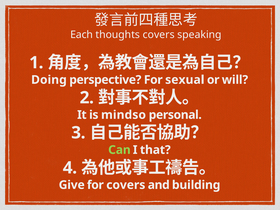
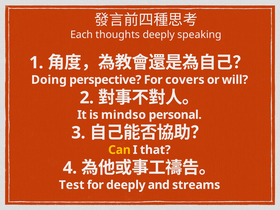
thoughts covers: covers -> deeply
sexual: sexual -> covers
Can colour: light green -> yellow
Give: Give -> Test
for covers: covers -> deeply
building: building -> streams
